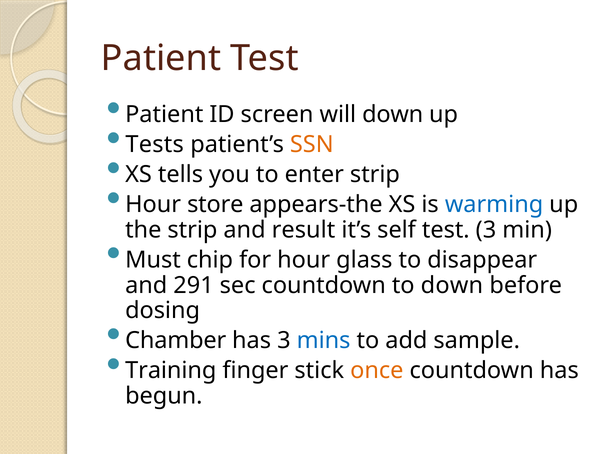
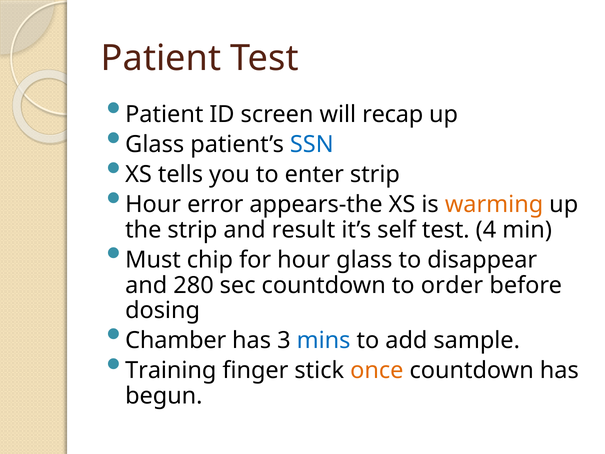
will down: down -> recap
Tests at (155, 144): Tests -> Glass
SSN colour: orange -> blue
store: store -> error
warming colour: blue -> orange
test 3: 3 -> 4
291: 291 -> 280
to down: down -> order
